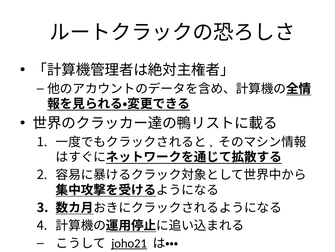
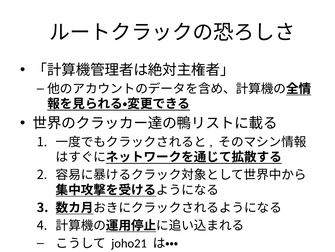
joho21 underline: present -> none
